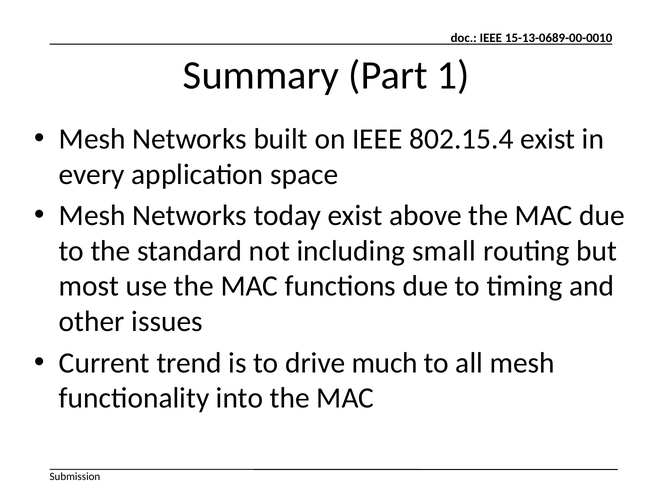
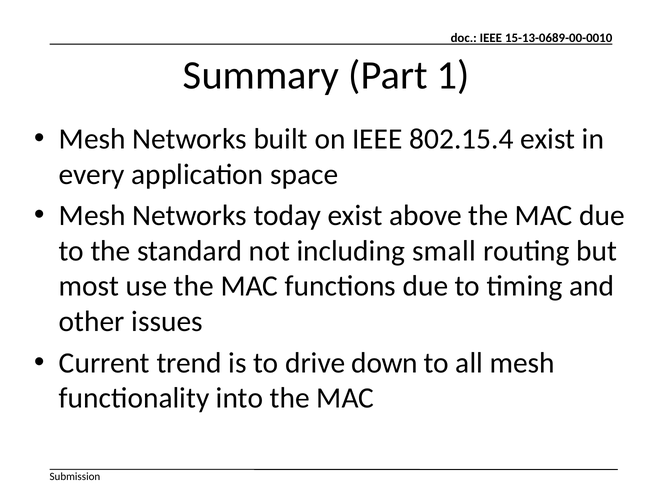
much: much -> down
